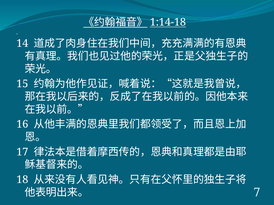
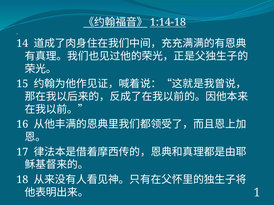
7: 7 -> 1
